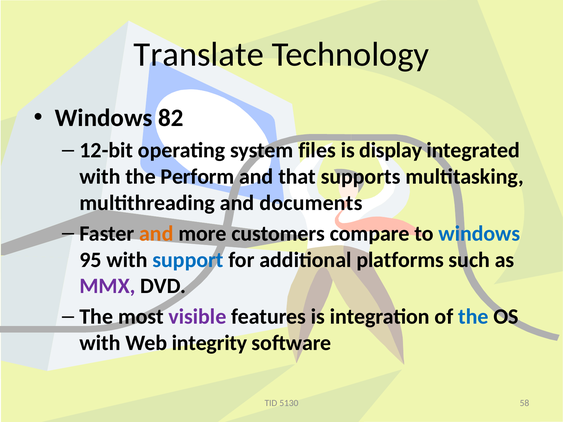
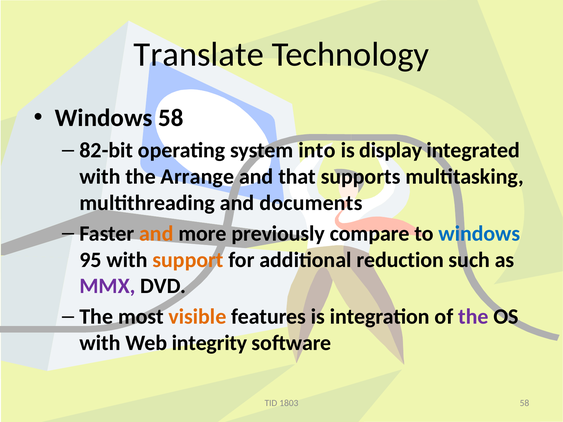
Windows 82: 82 -> 58
12-bit: 12-bit -> 82-bit
files: files -> into
Perform: Perform -> Arrange
customers: customers -> previously
support colour: blue -> orange
platforms: platforms -> reduction
visible colour: purple -> orange
the at (473, 317) colour: blue -> purple
5130: 5130 -> 1803
